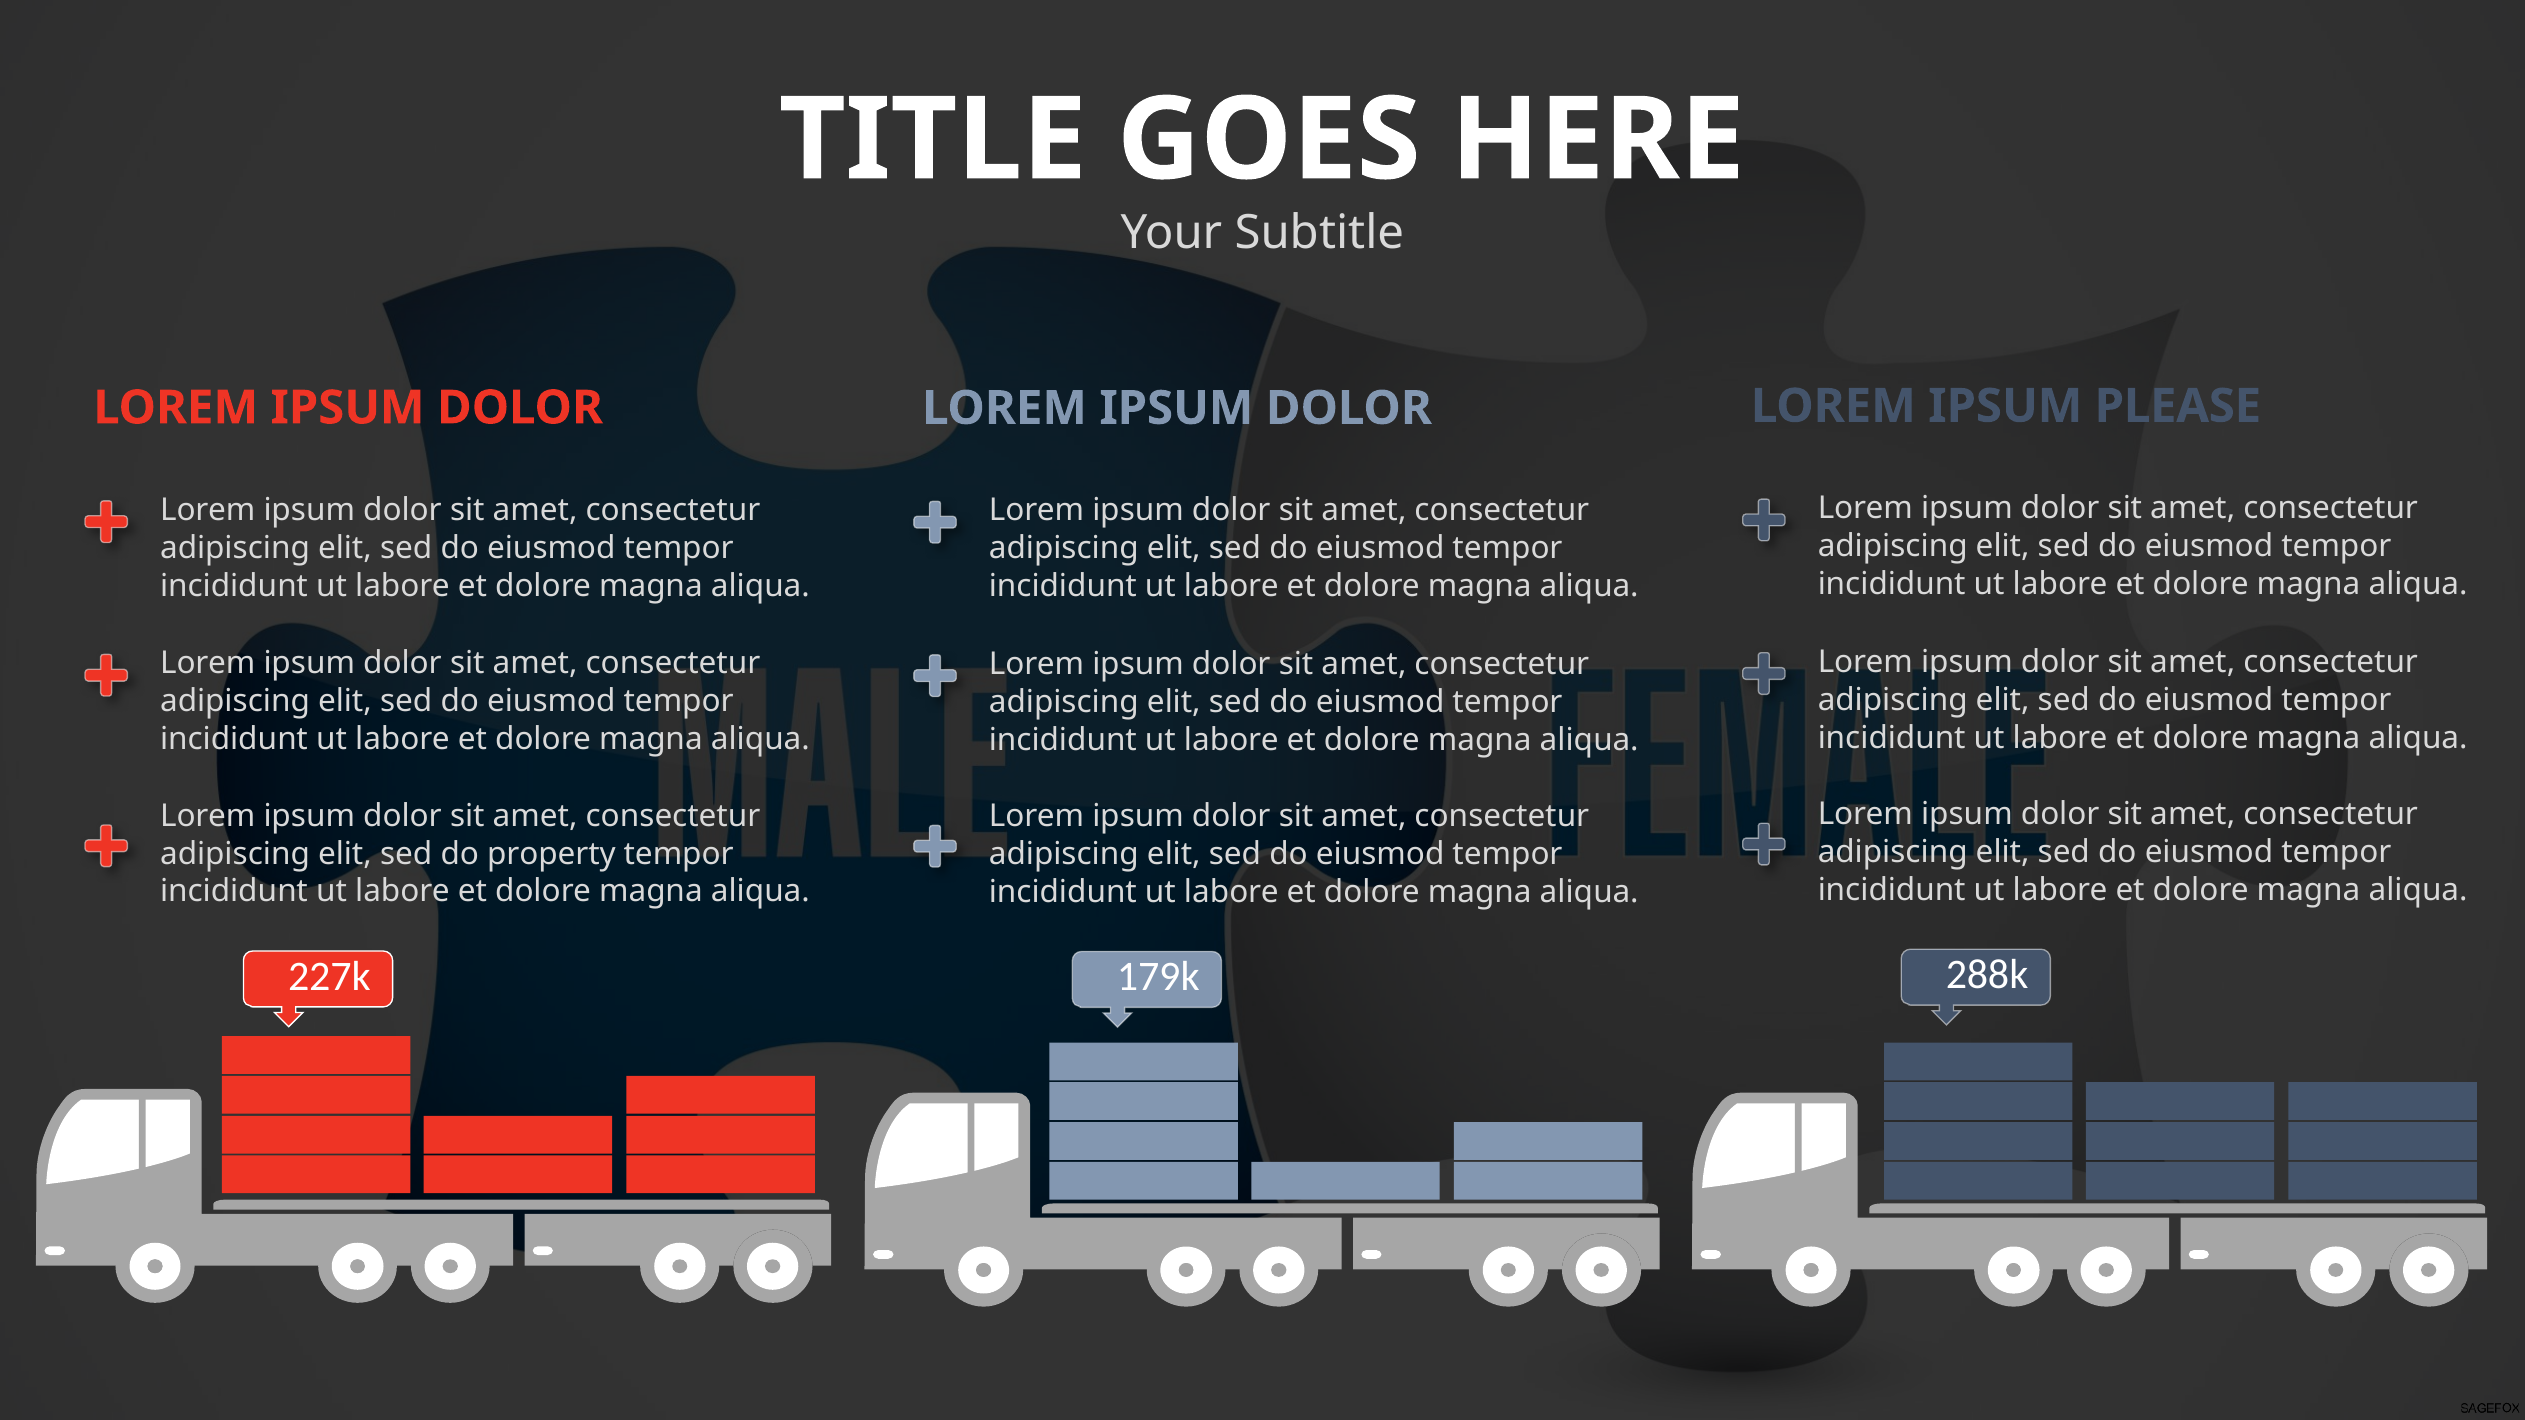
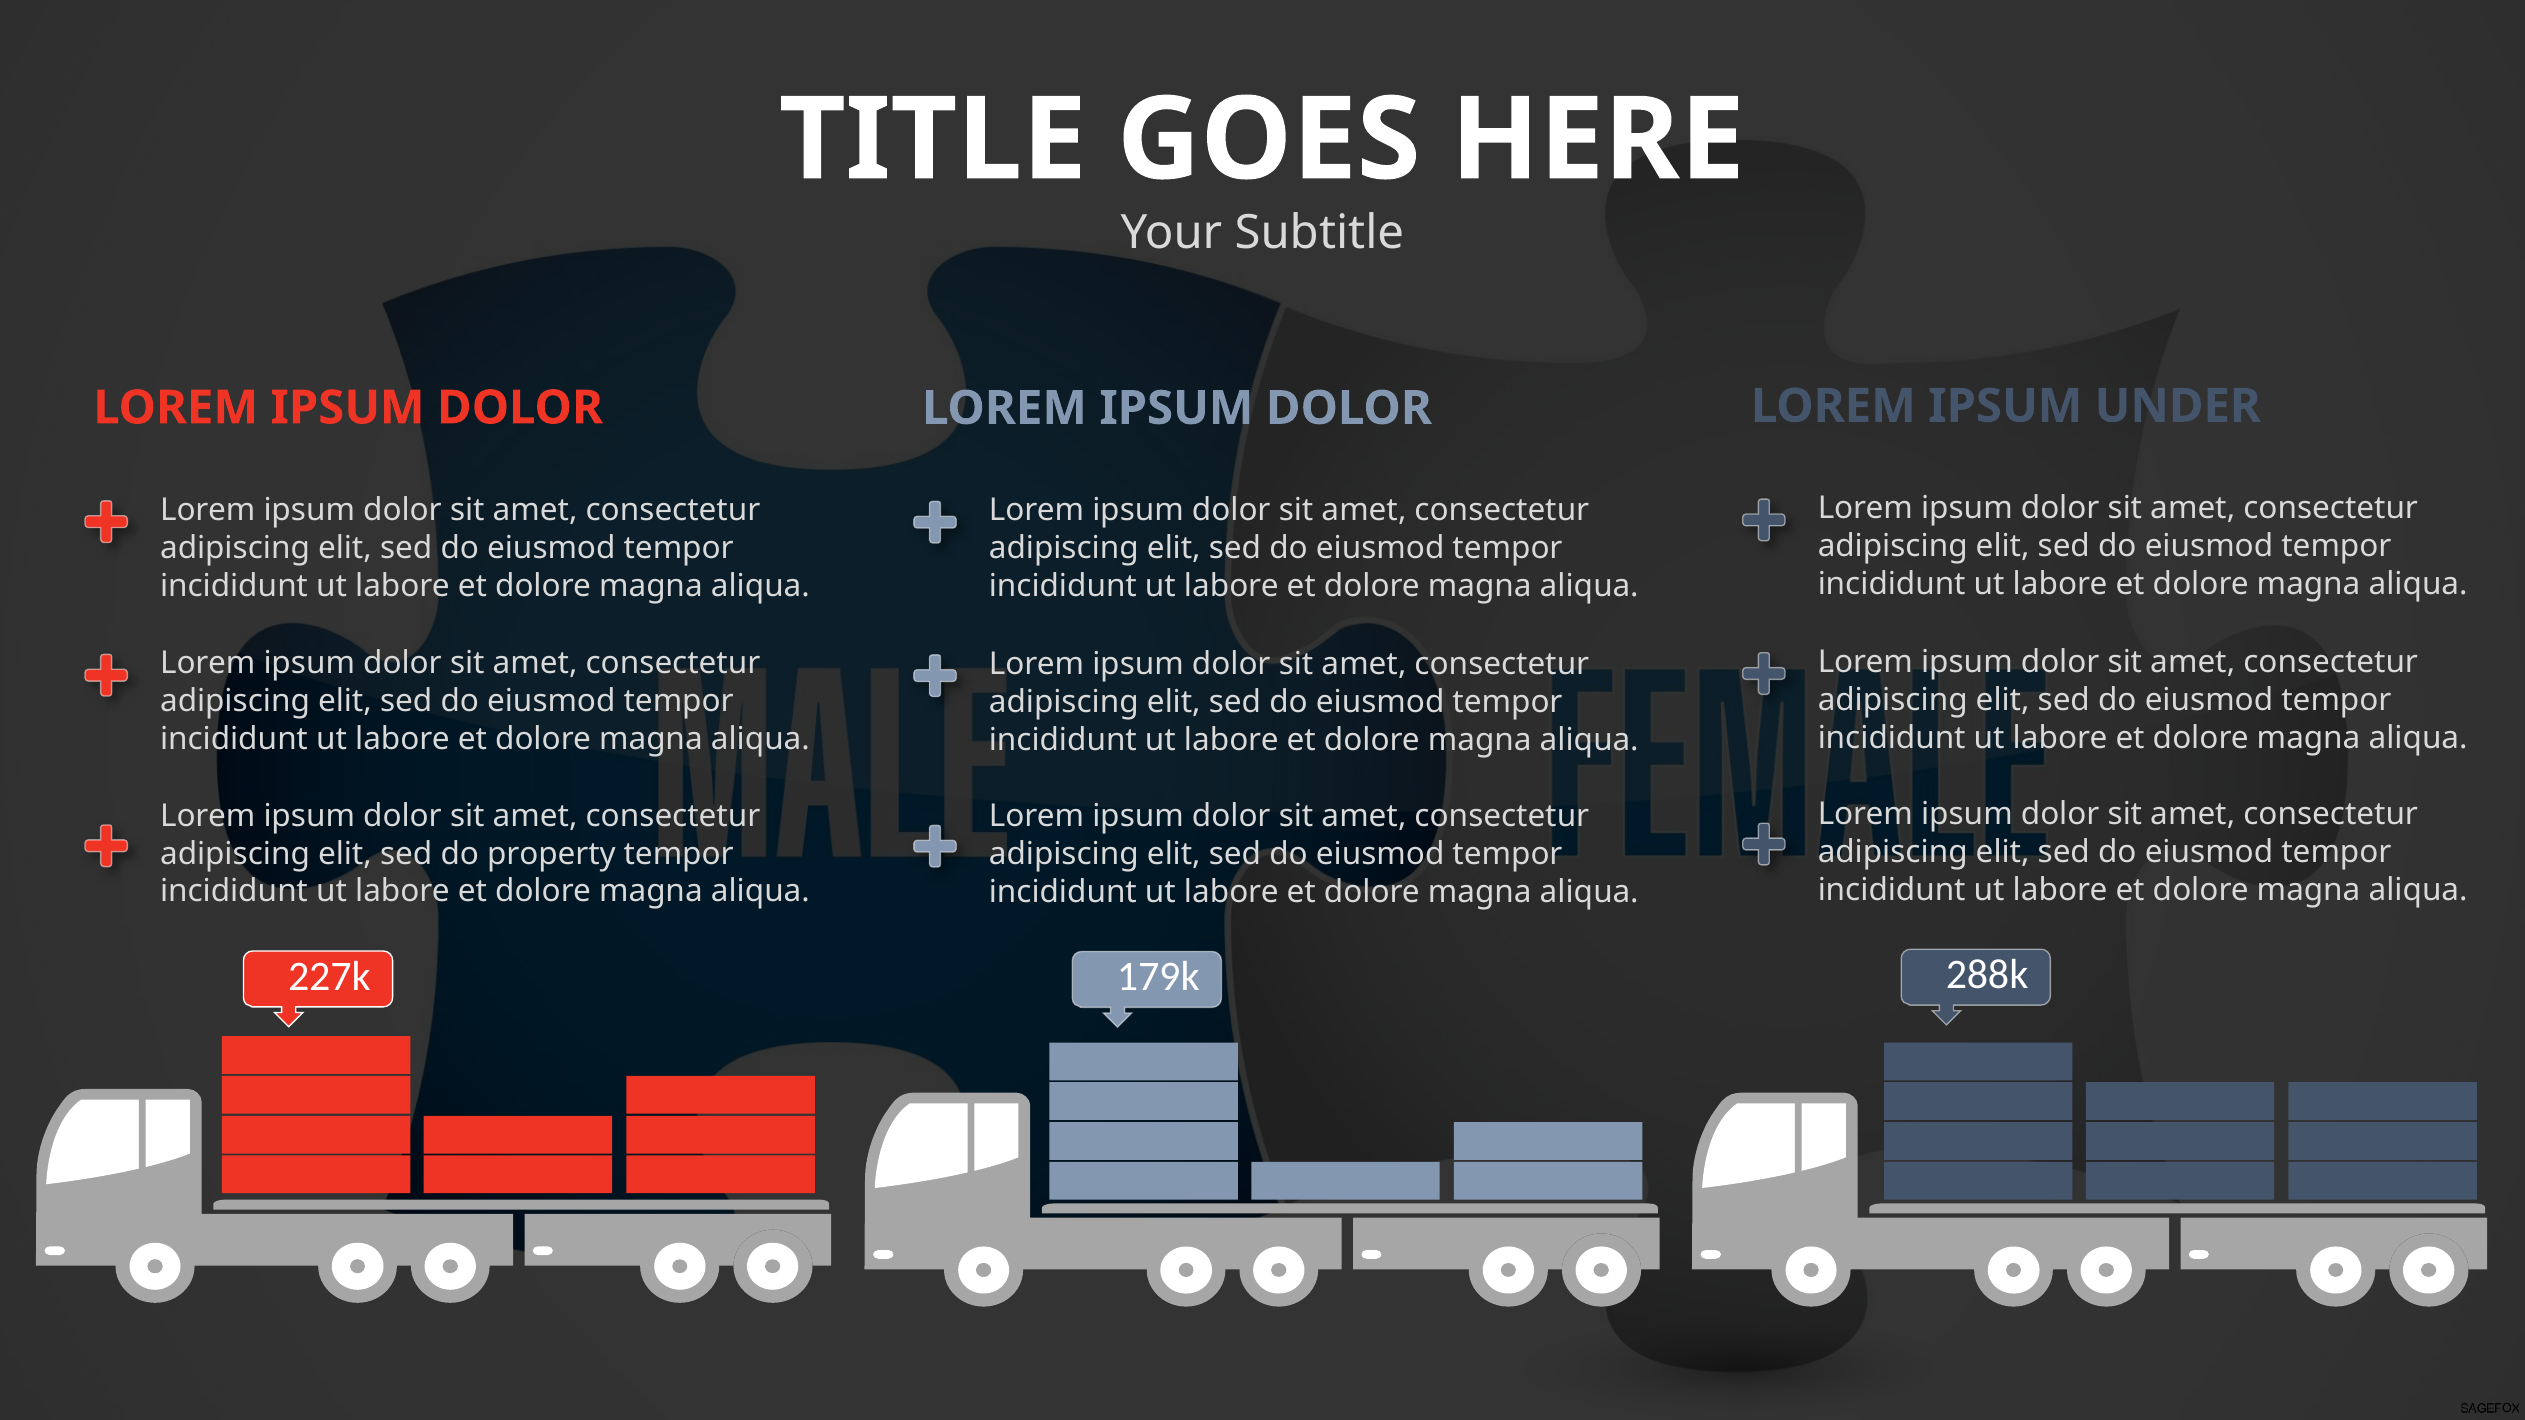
PLEASE: PLEASE -> UNDER
